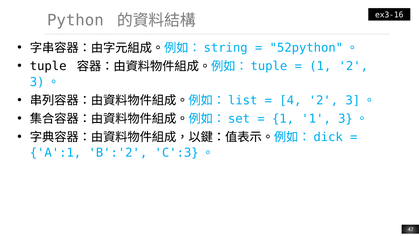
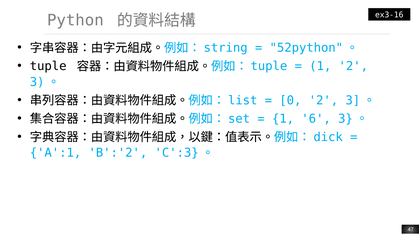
4: 4 -> 0
1 1: 1 -> 6
